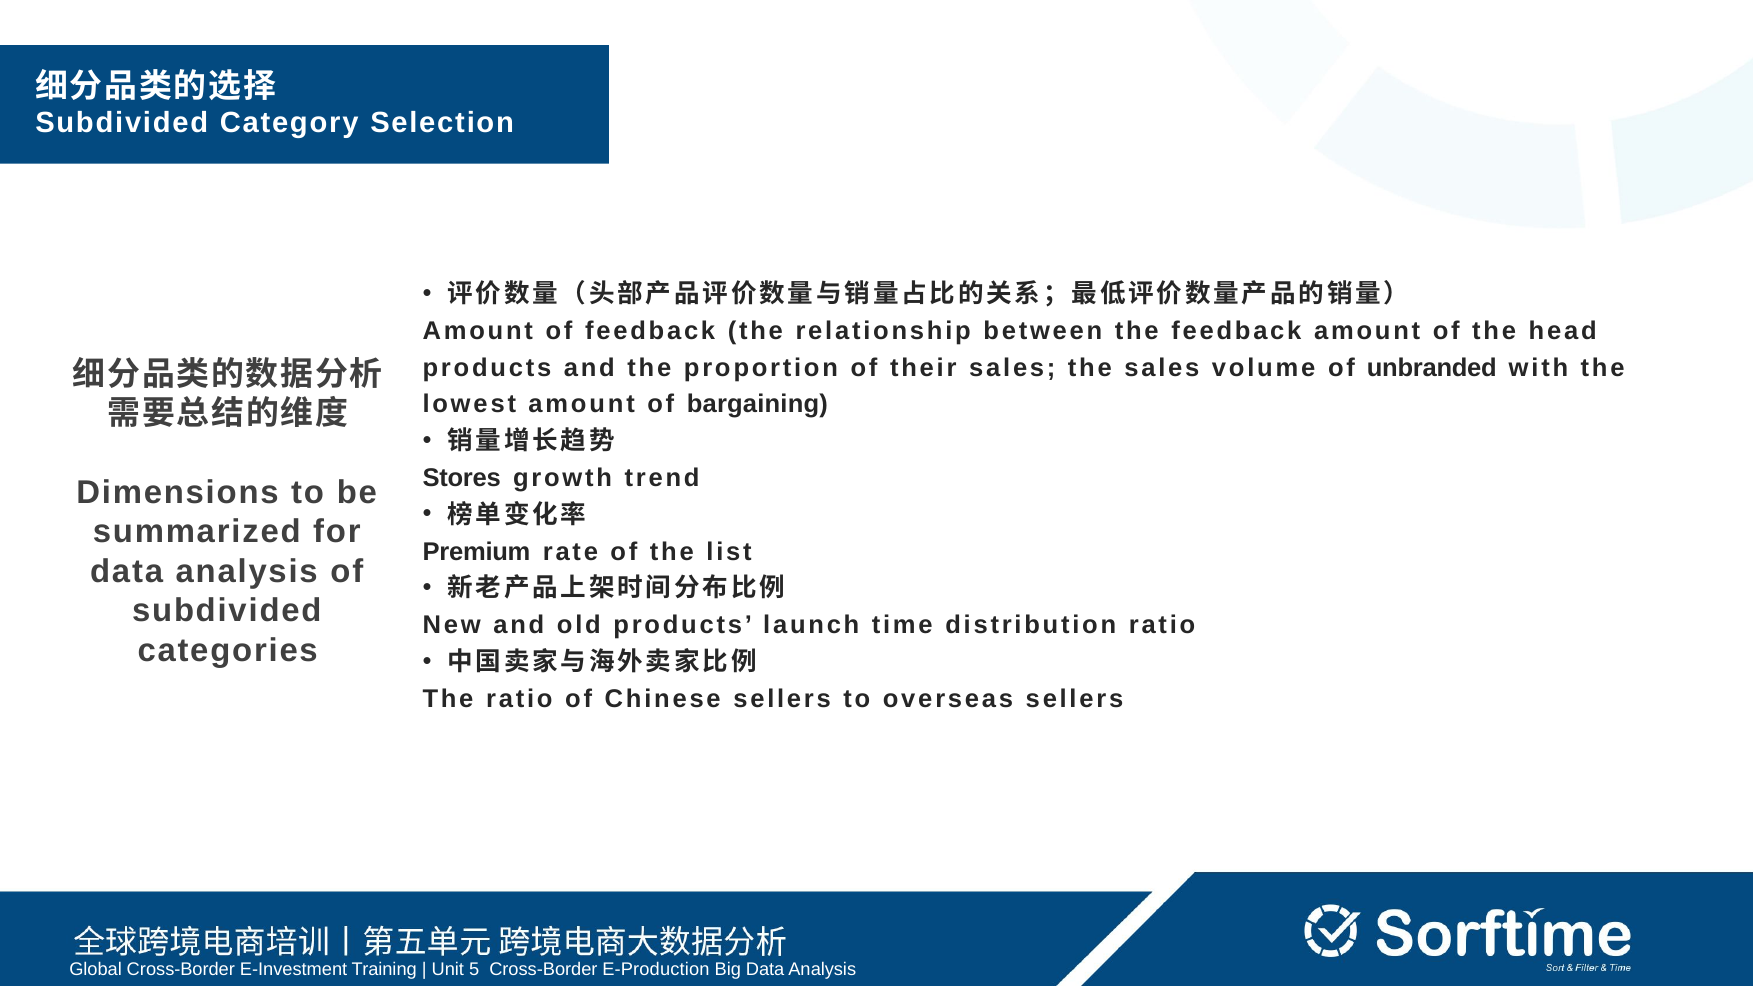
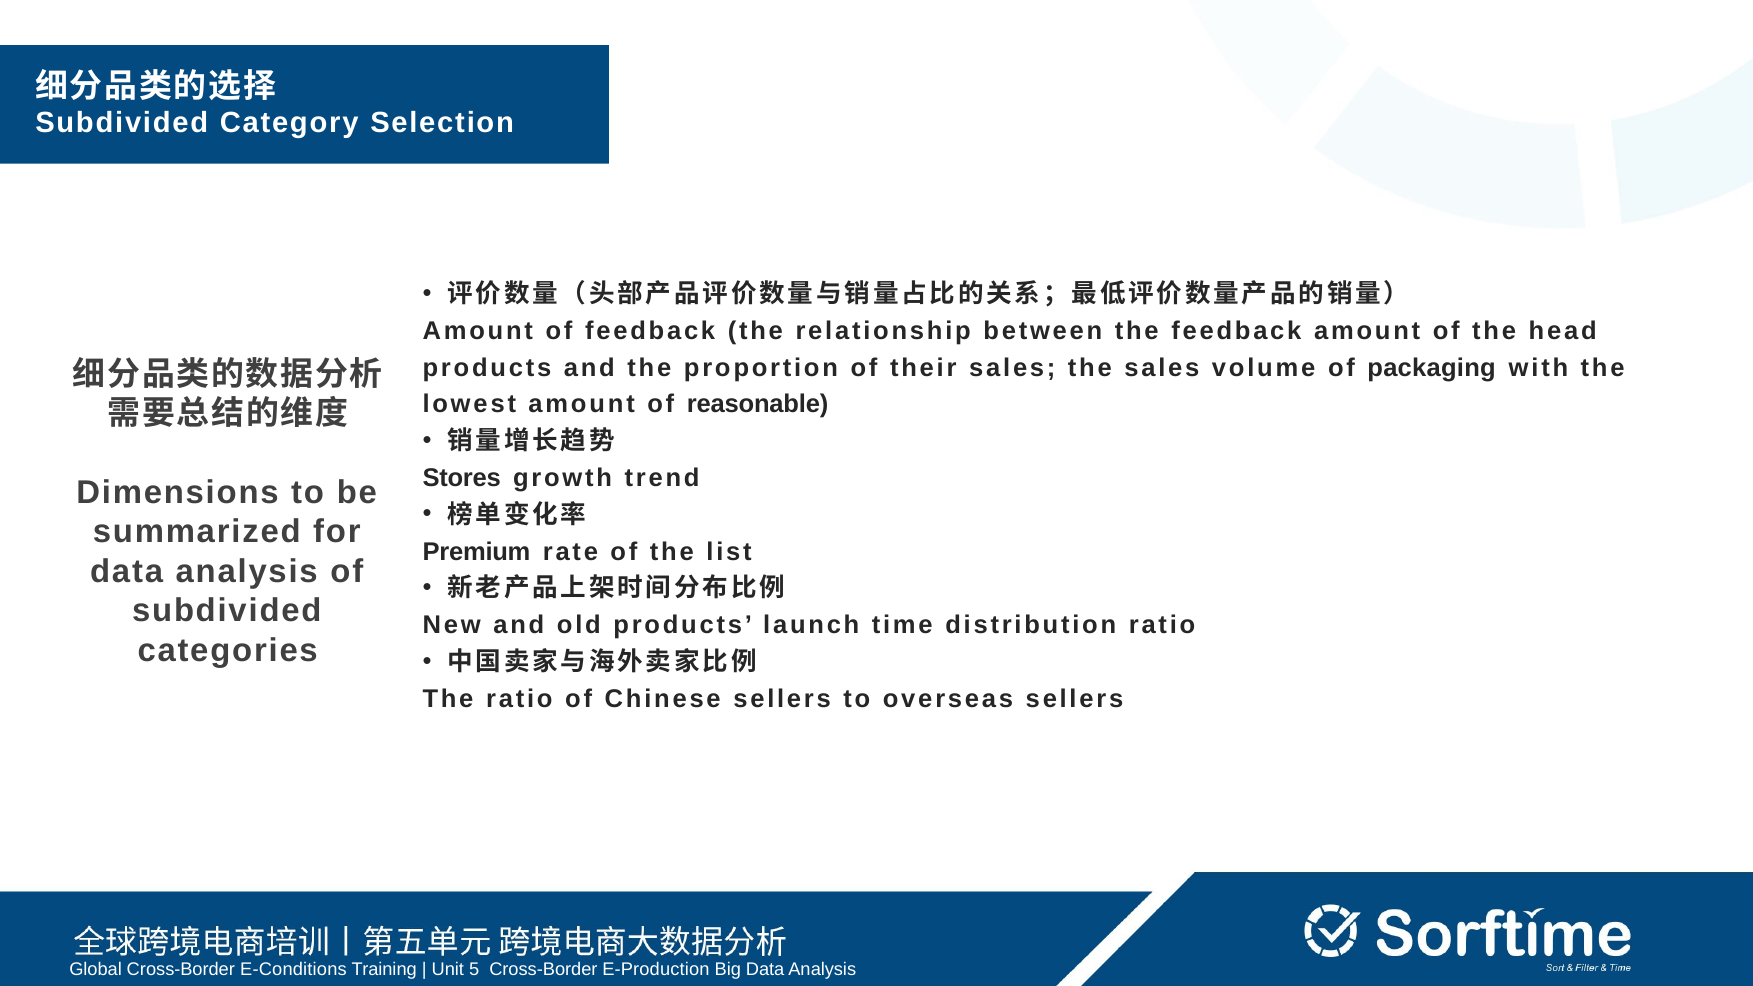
unbranded: unbranded -> packaging
bargaining: bargaining -> reasonable
E-Investment: E-Investment -> E-Conditions
